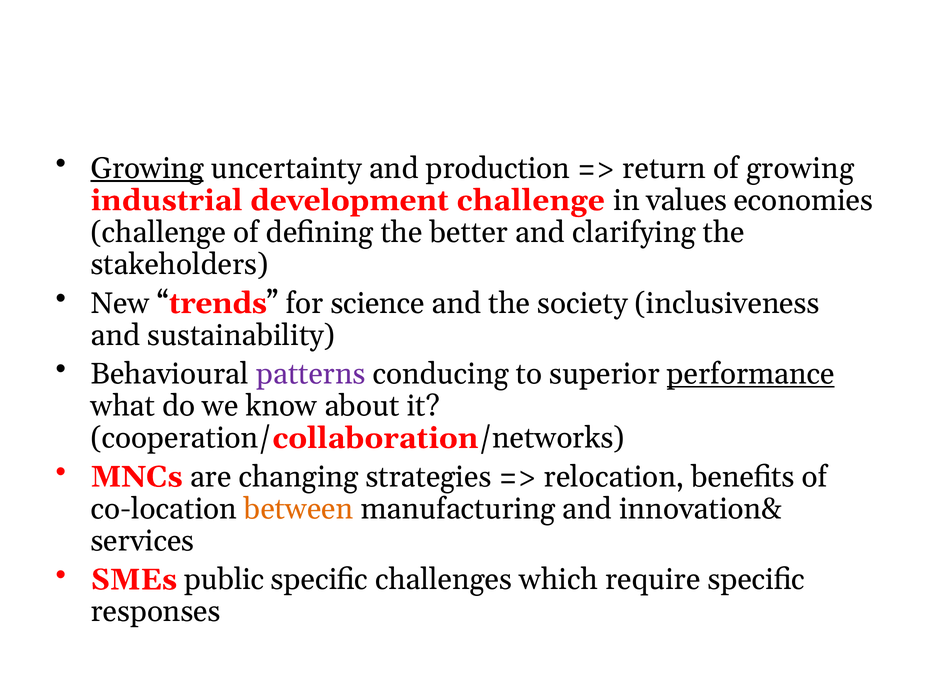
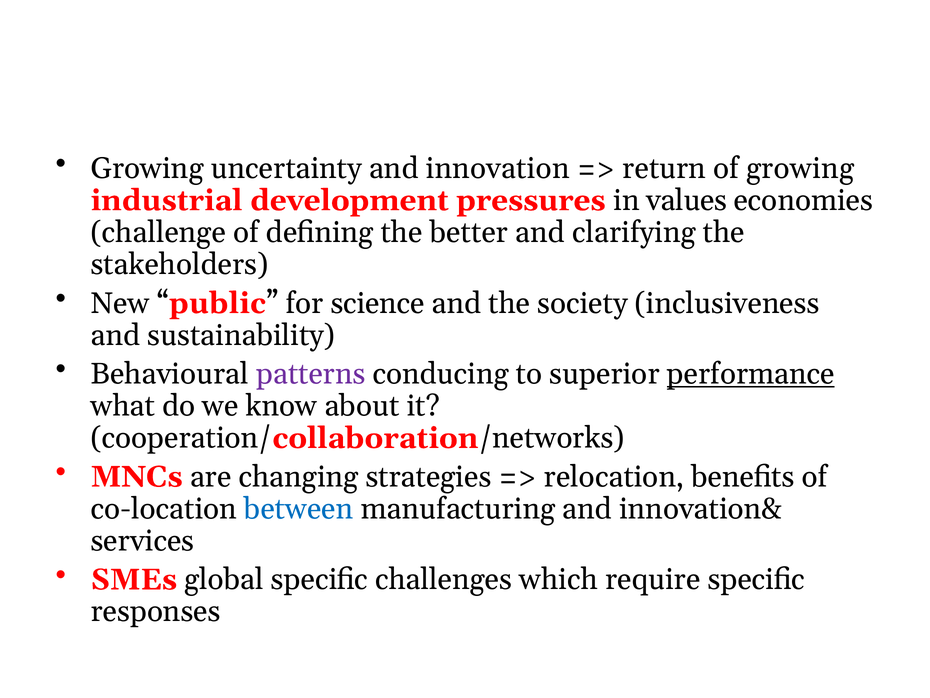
Growing at (147, 168) underline: present -> none
production: production -> innovation
development challenge: challenge -> pressures
trends: trends -> public
between colour: orange -> blue
public: public -> global
